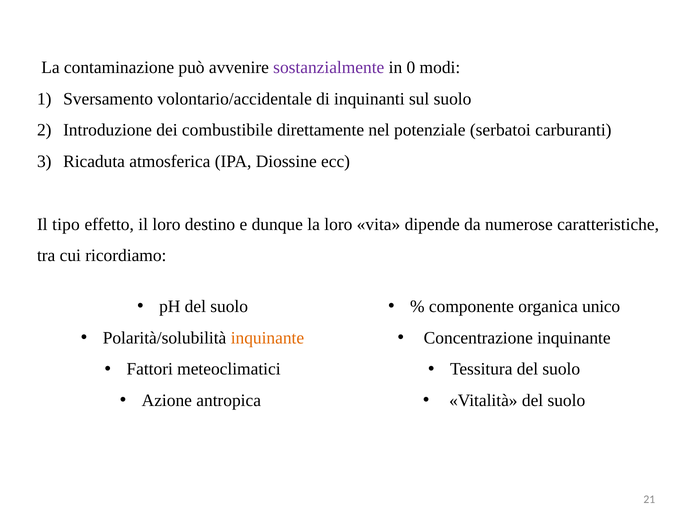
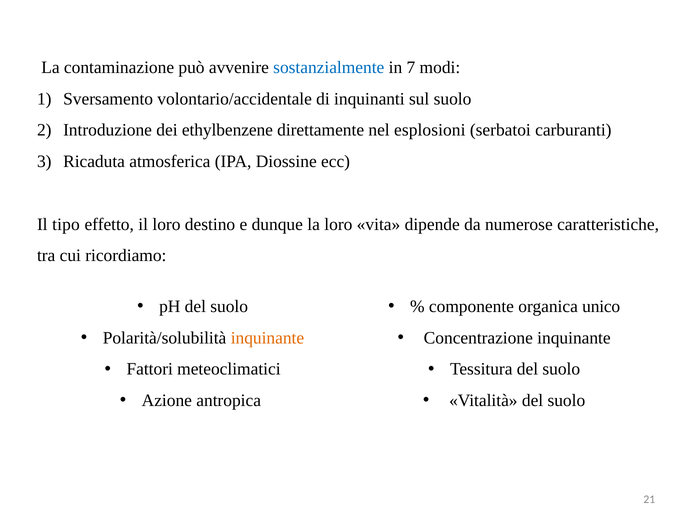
sostanzialmente colour: purple -> blue
0: 0 -> 7
combustibile: combustibile -> ethylbenzene
potenziale: potenziale -> esplosioni
